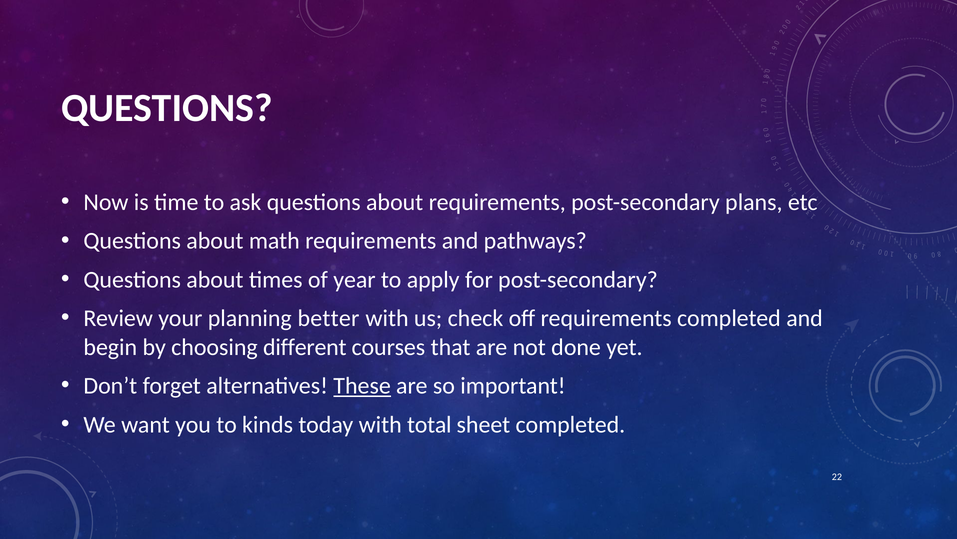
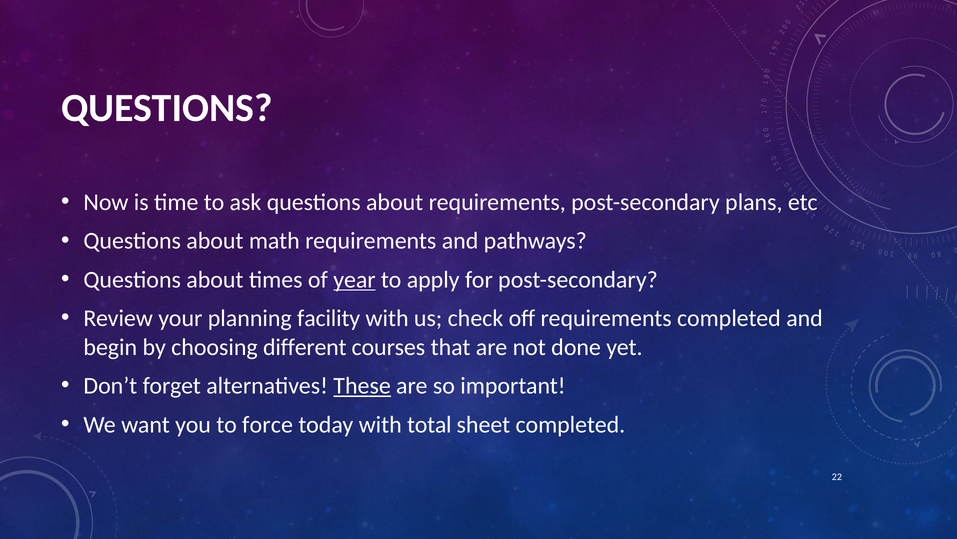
year underline: none -> present
better: better -> facility
kinds: kinds -> force
